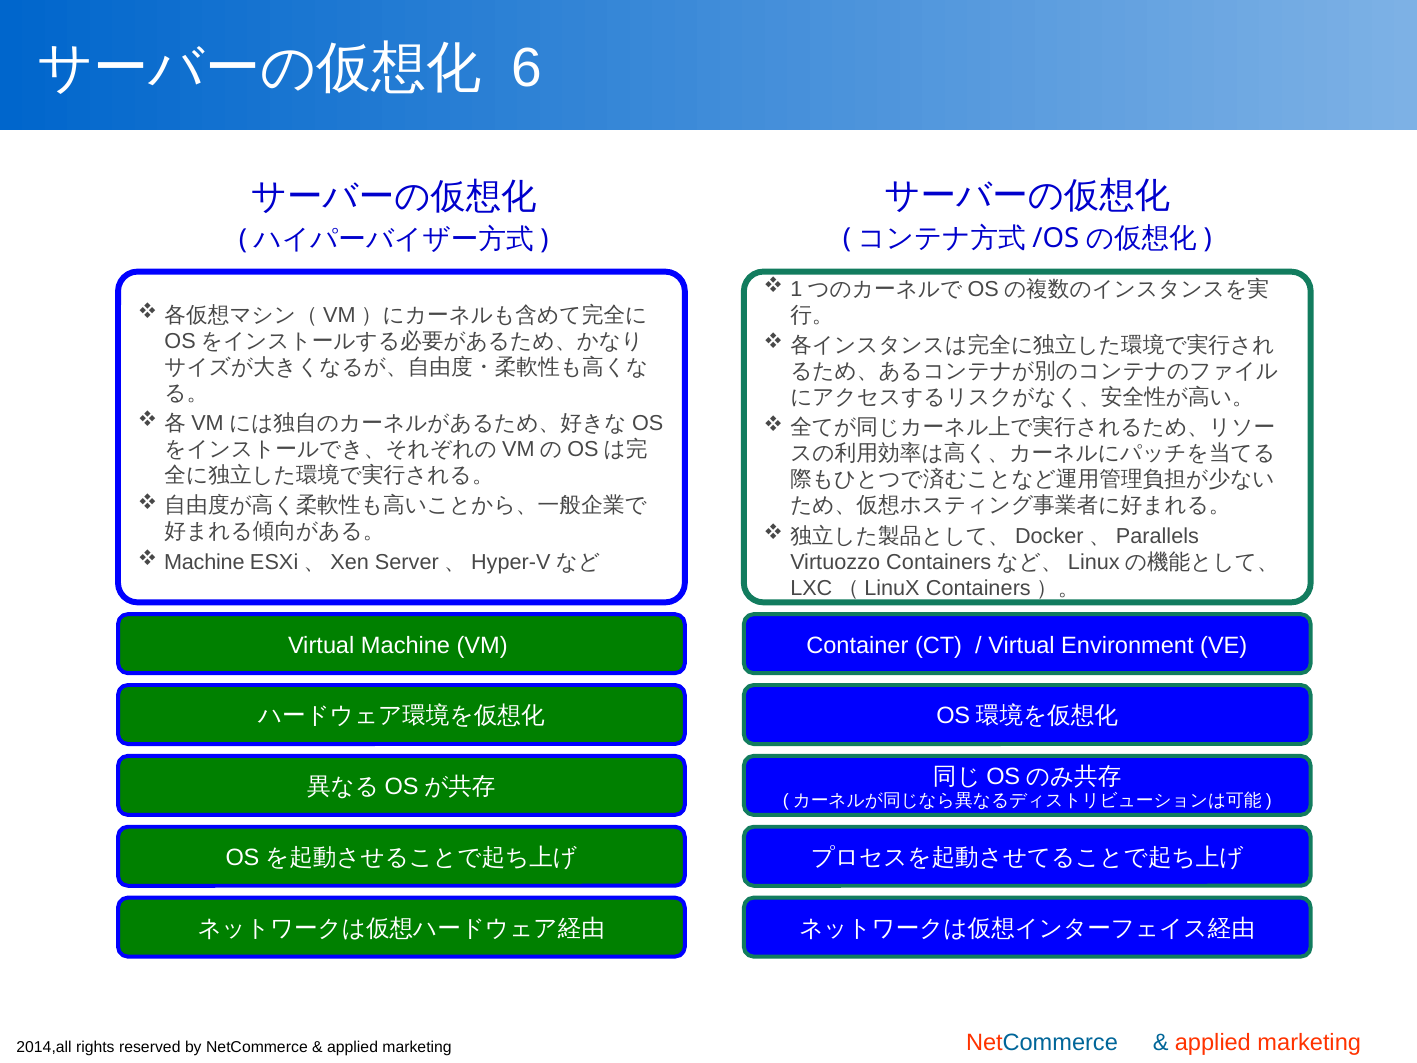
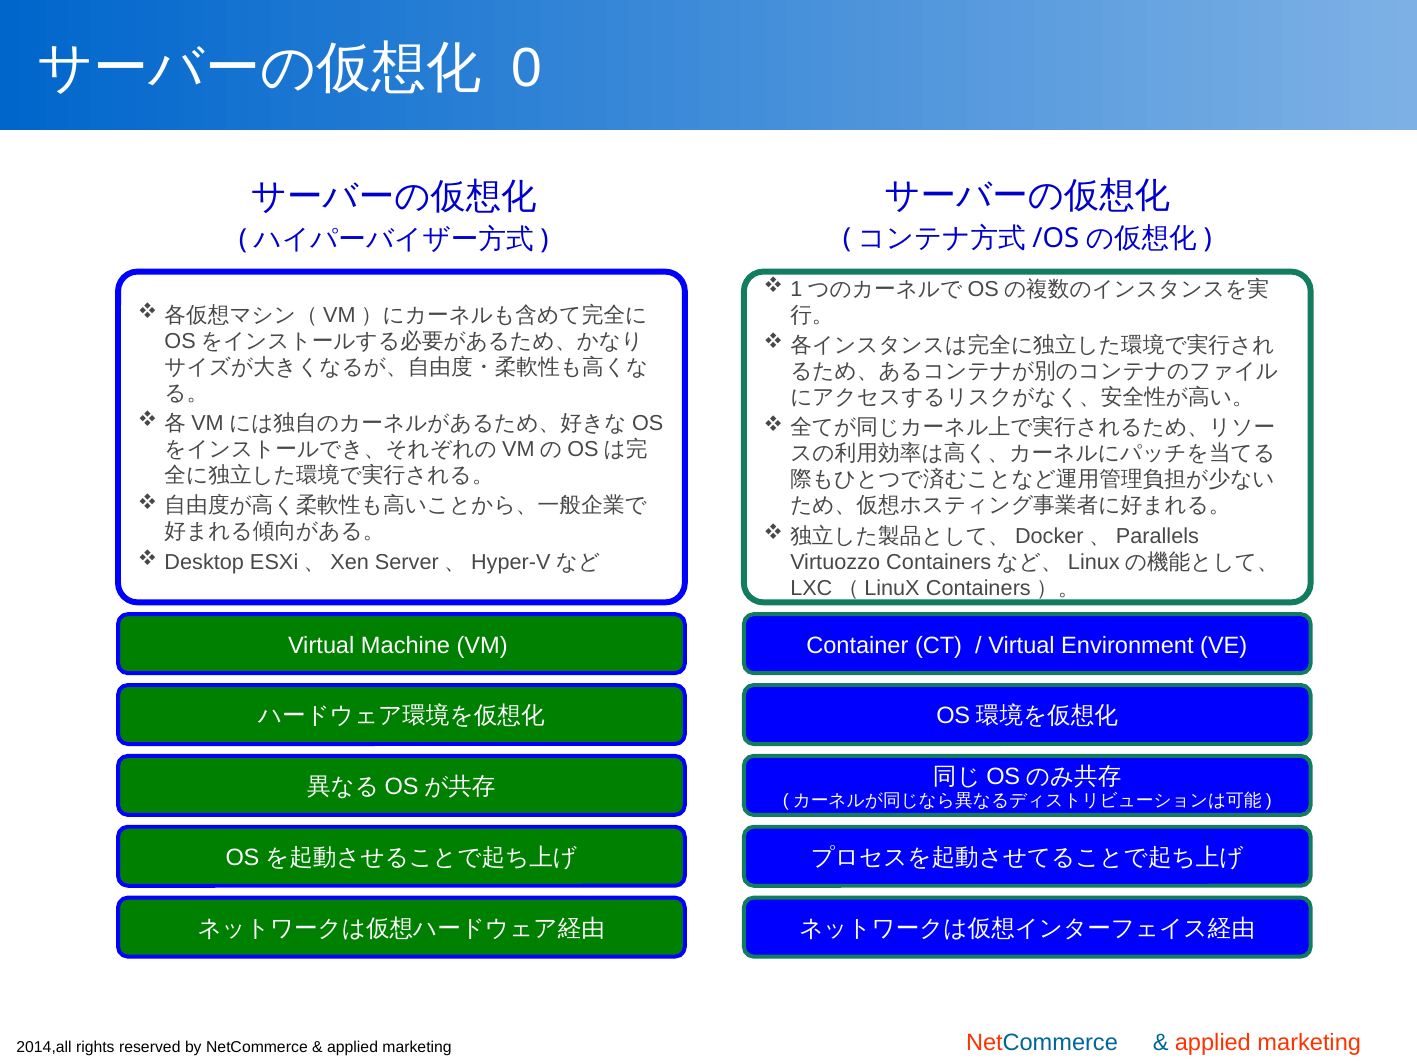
6: 6 -> 0
Machine at (204, 562): Machine -> Desktop
